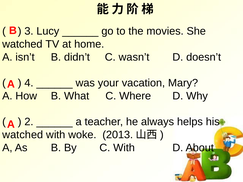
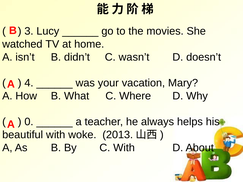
2: 2 -> 0
watched at (23, 135): watched -> beautiful
